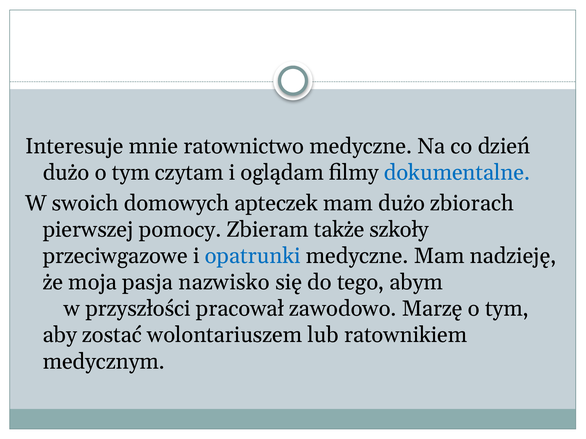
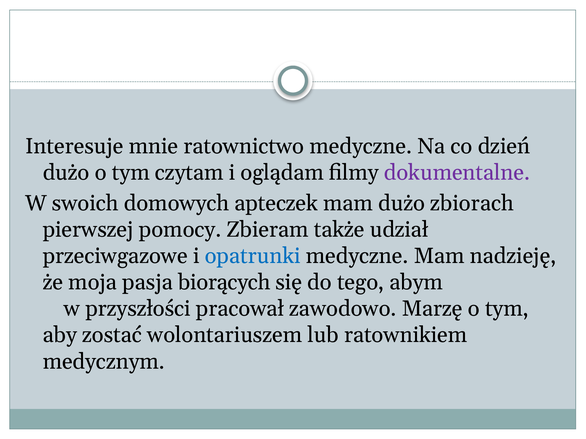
dokumentalne colour: blue -> purple
szkoły: szkoły -> udział
nazwisko: nazwisko -> biorących
